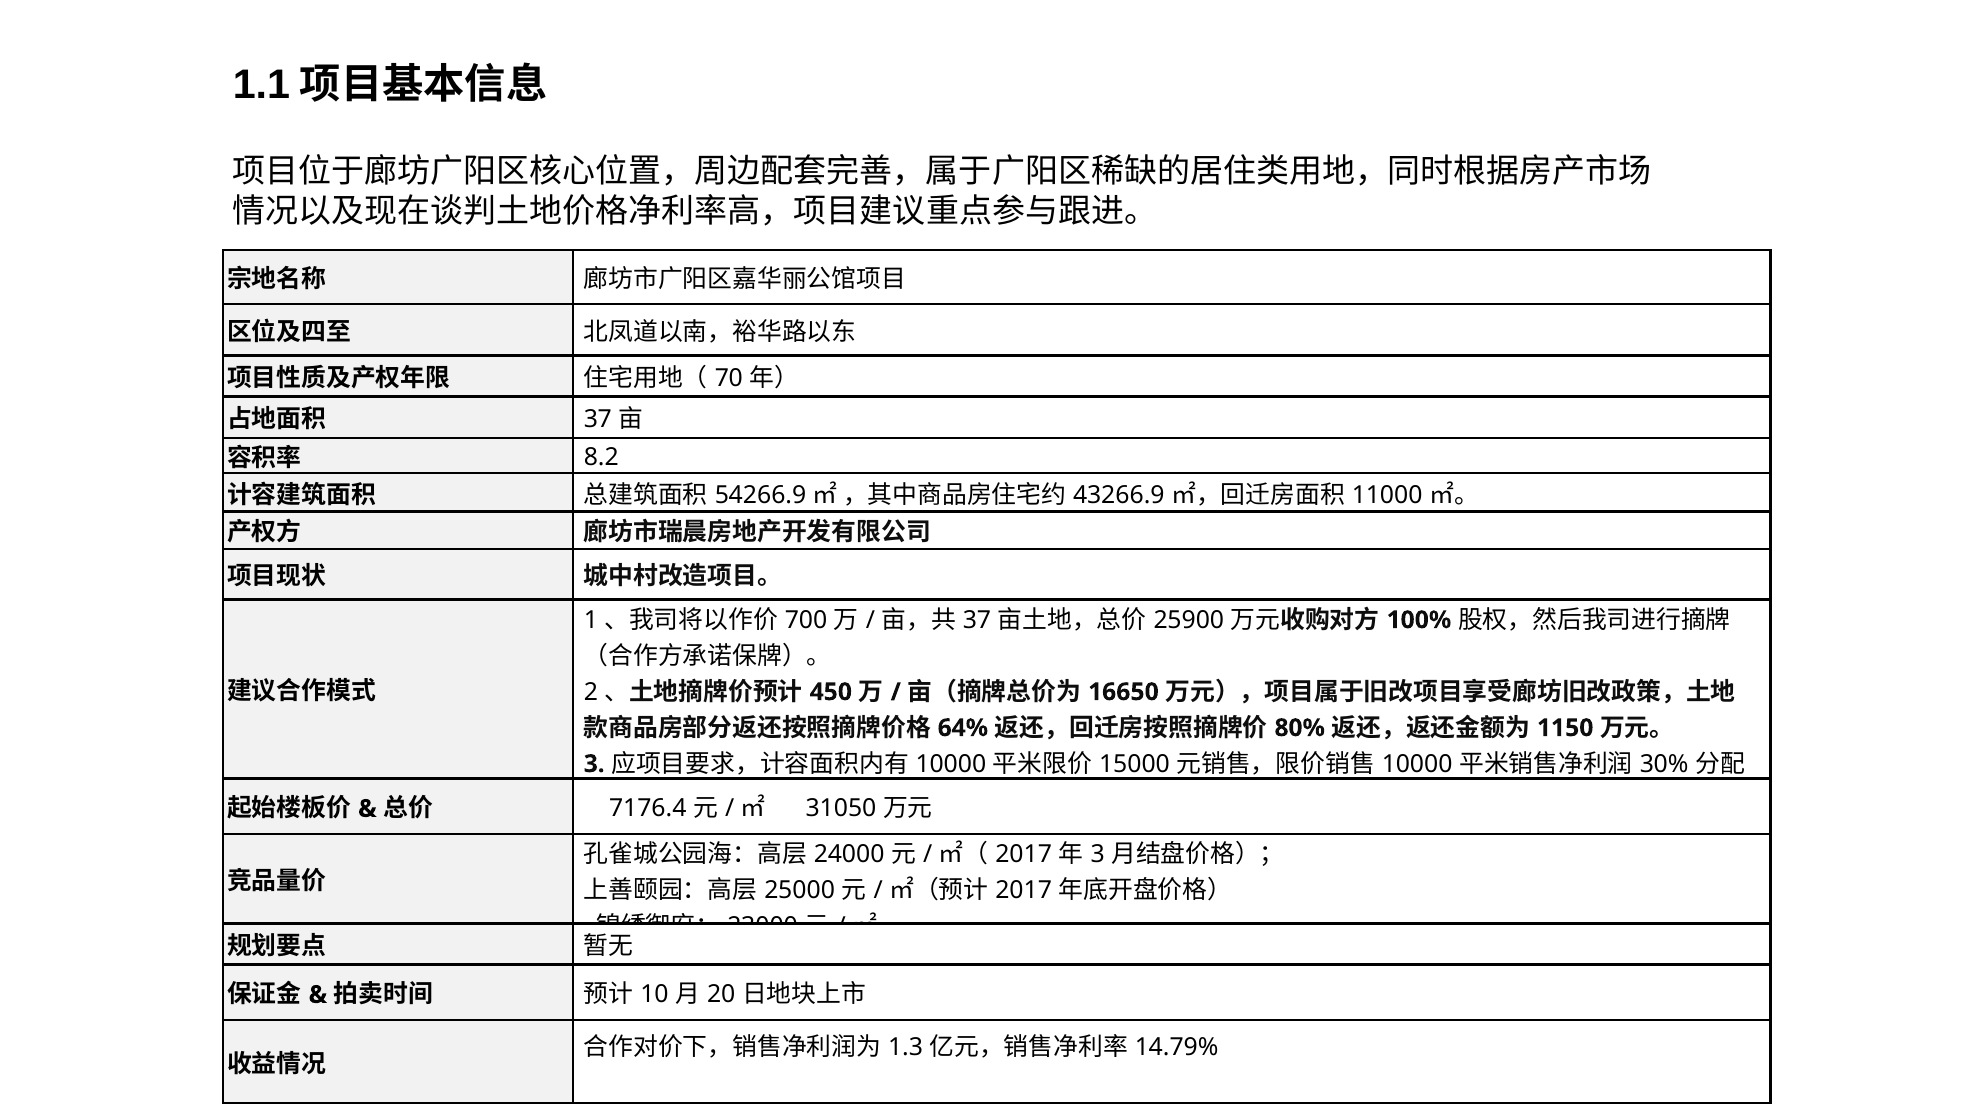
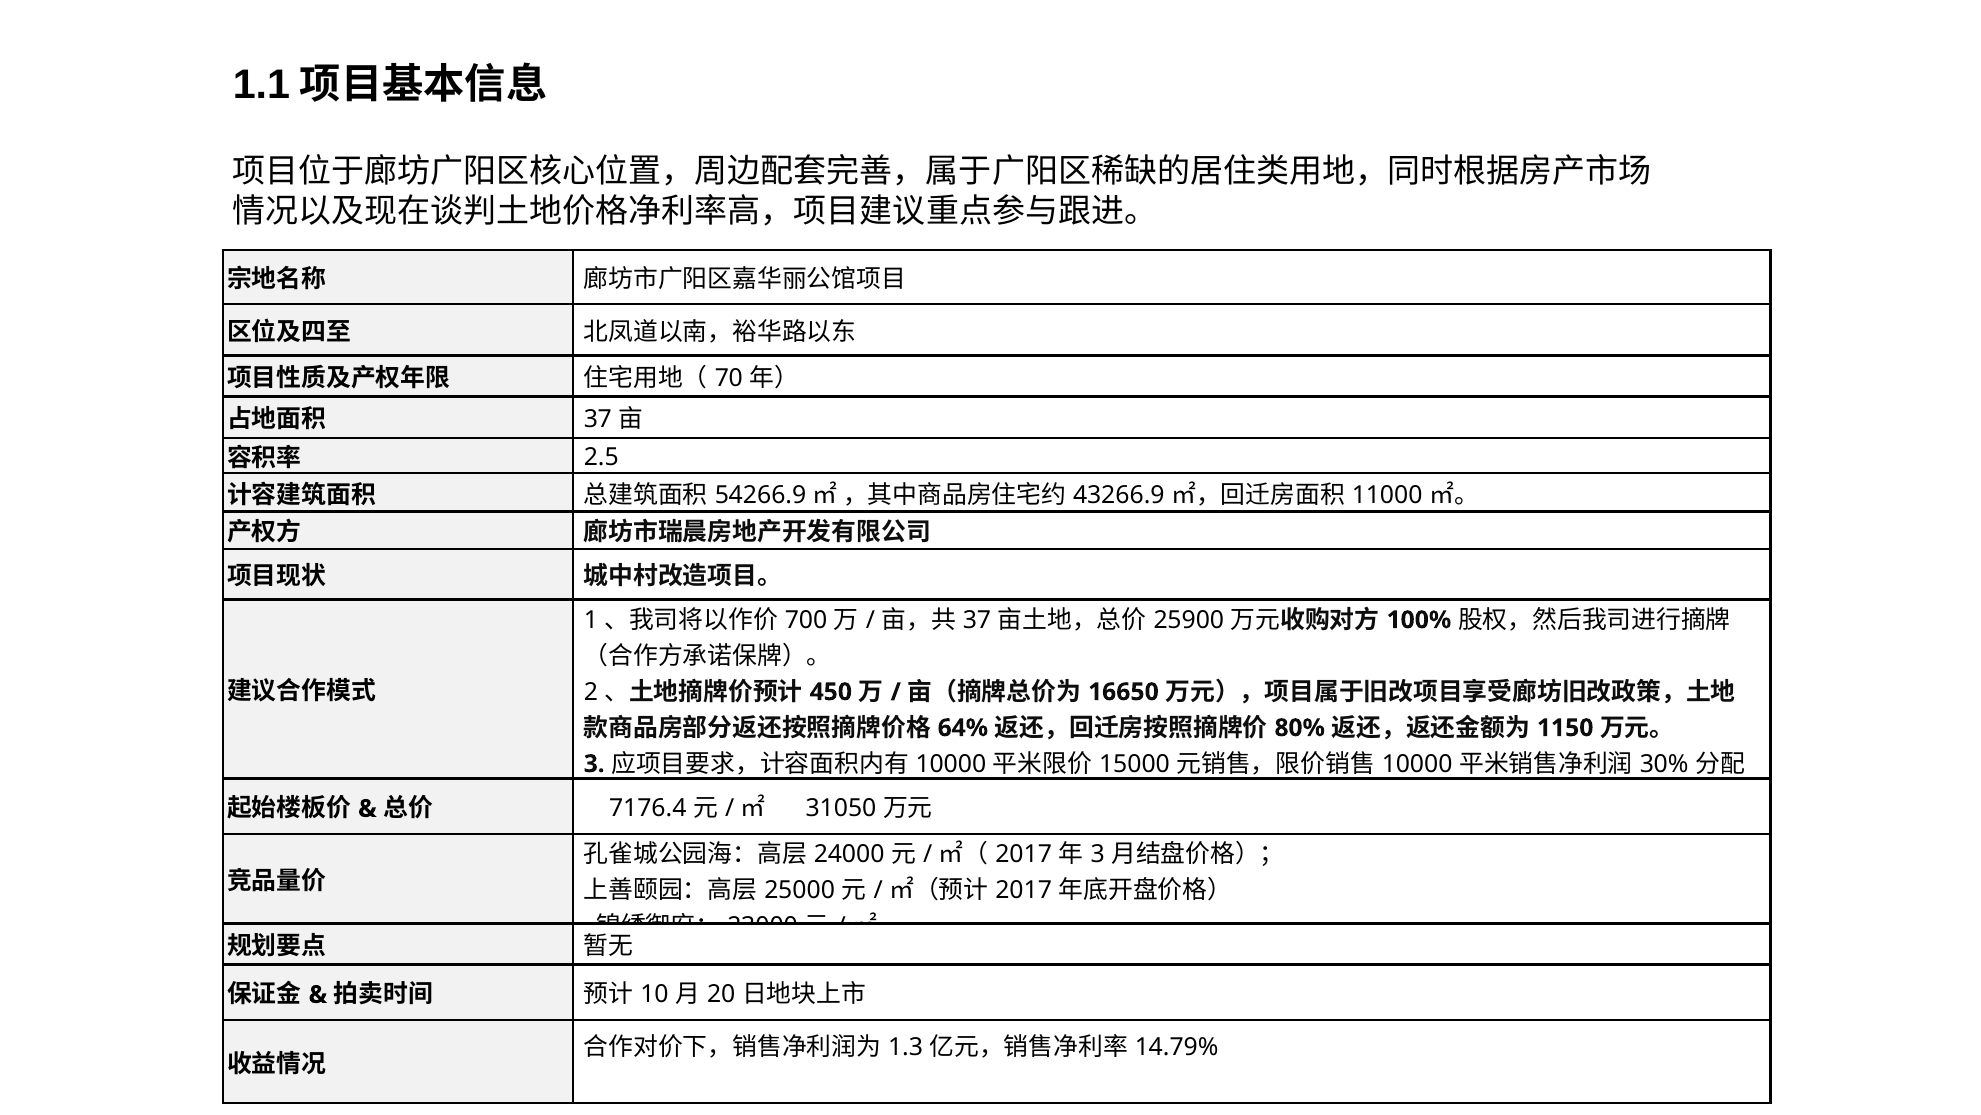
8.2: 8.2 -> 2.5
